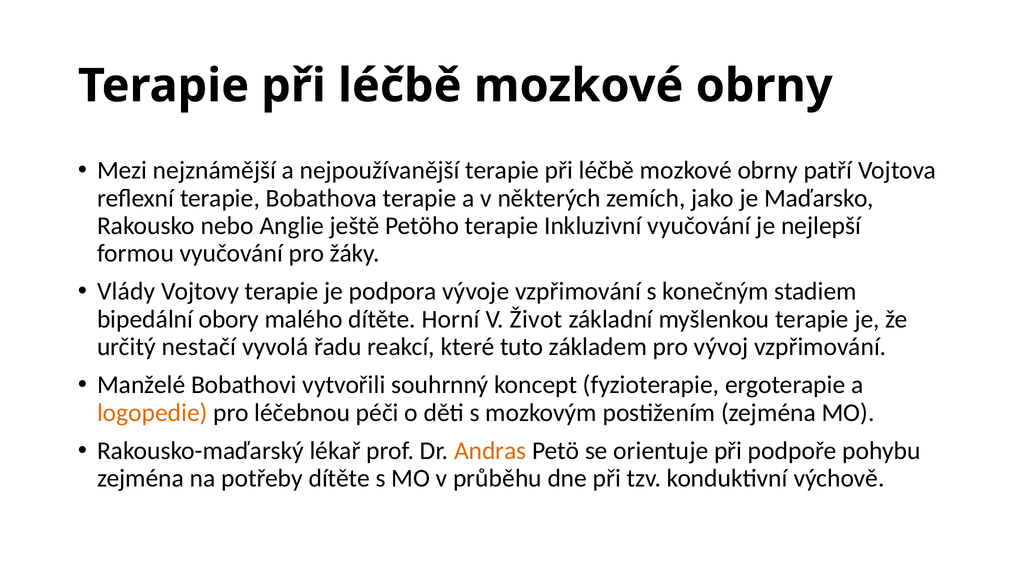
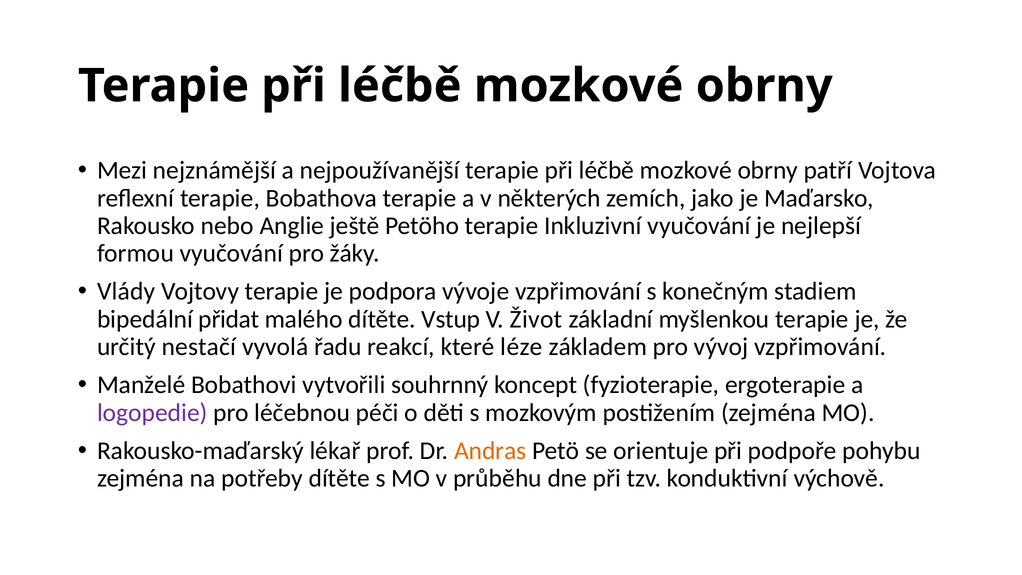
obory: obory -> přidat
Horní: Horní -> Vstup
tuto: tuto -> léze
logopedie colour: orange -> purple
